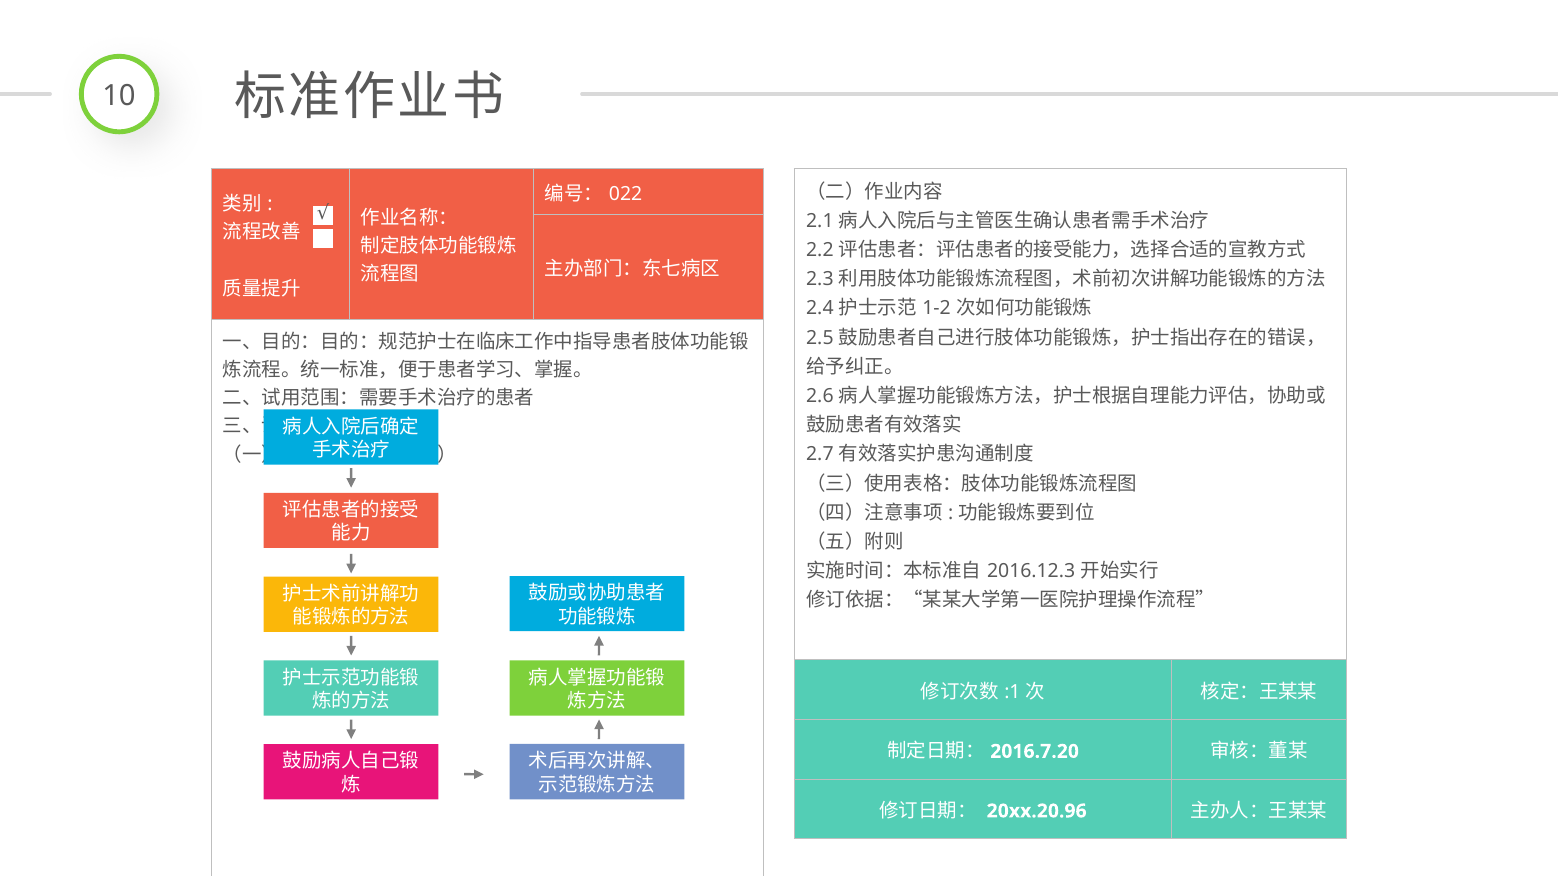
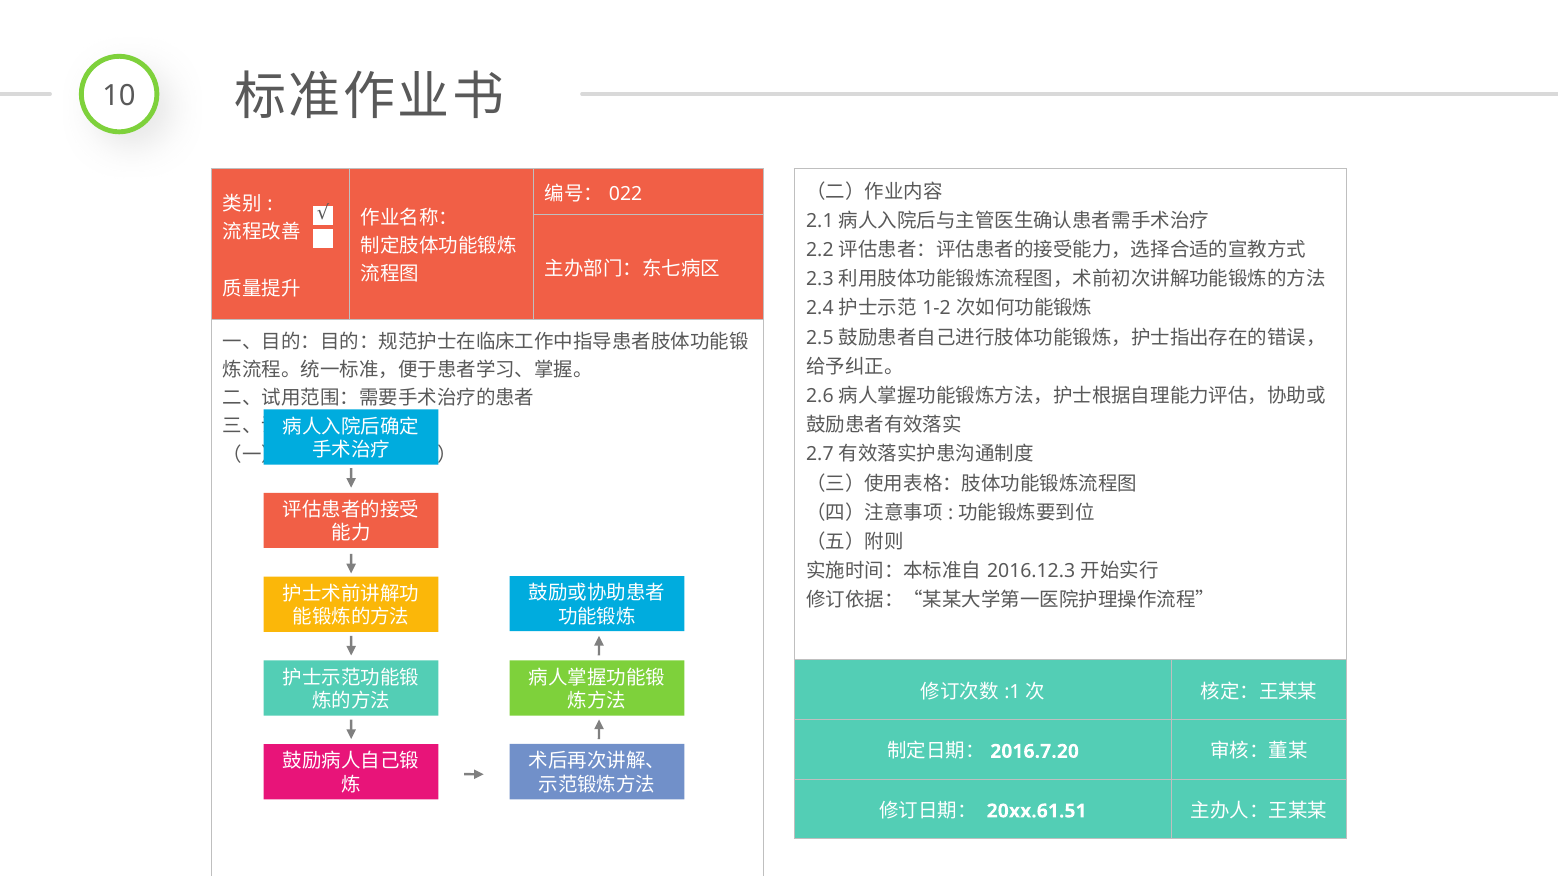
20xx.20.96: 20xx.20.96 -> 20xx.61.51
